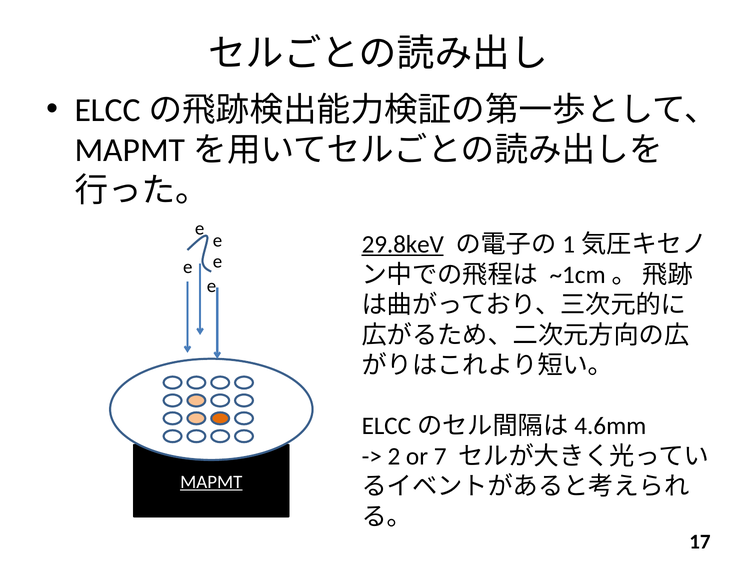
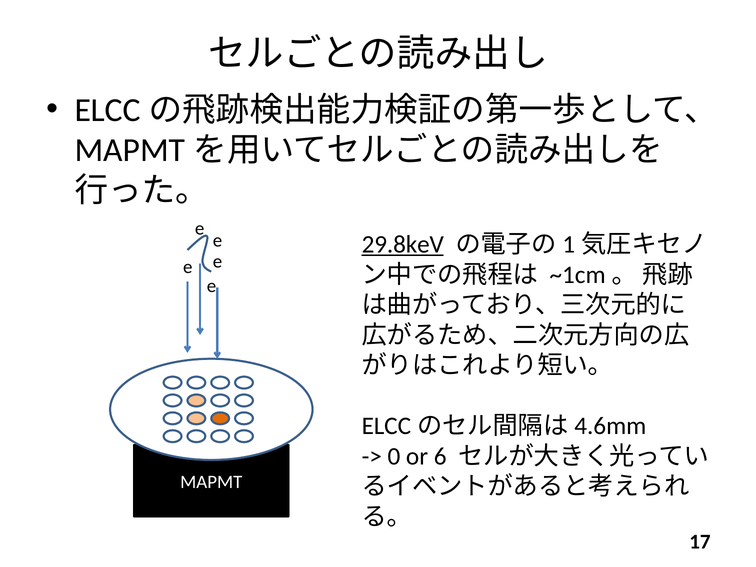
2: 2 -> 0
7: 7 -> 6
MAPMT underline: present -> none
